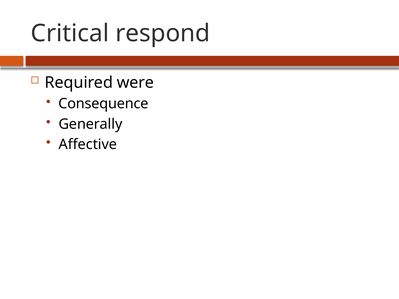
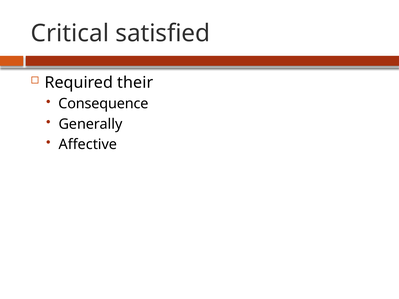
respond: respond -> satisfied
were: were -> their
